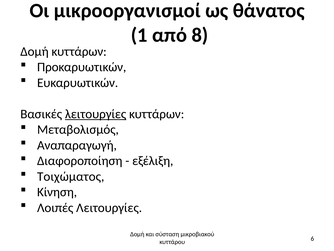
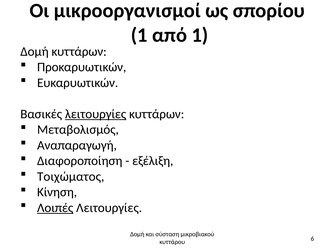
θάνατος: θάνατος -> σπορίου
από 8: 8 -> 1
Λοιπές underline: none -> present
